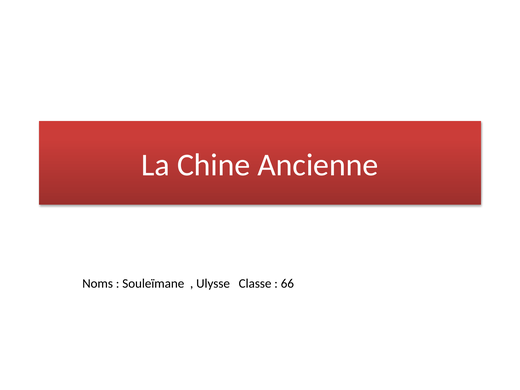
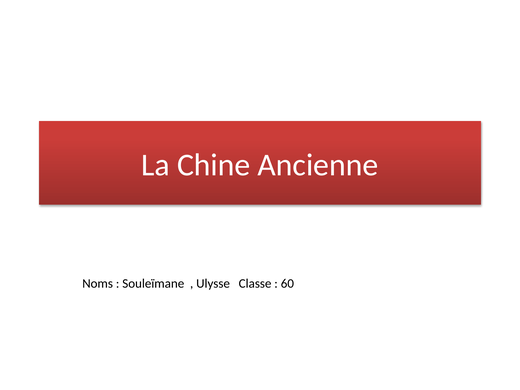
66: 66 -> 60
